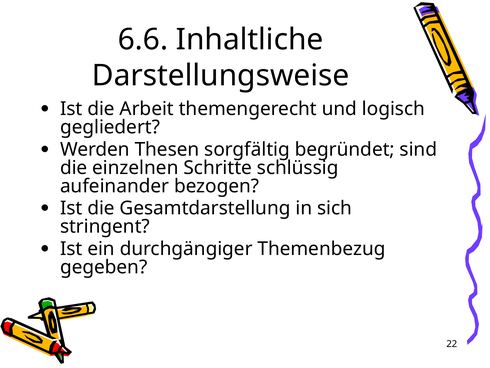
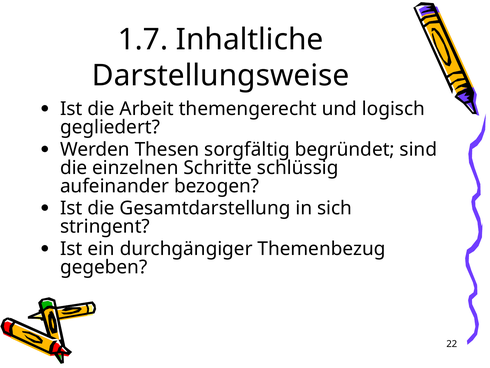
6.6: 6.6 -> 1.7
